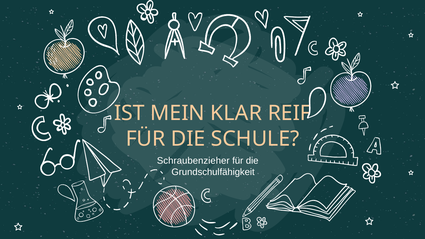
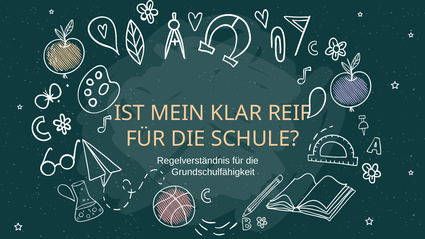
Schraubenzieher: Schraubenzieher -> Regelverständnis
